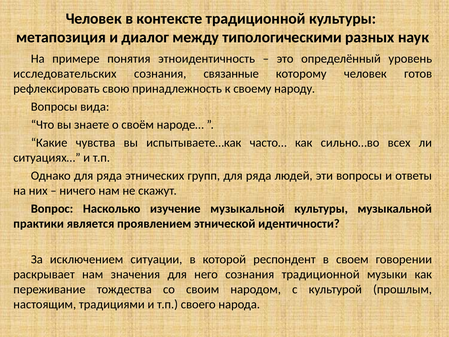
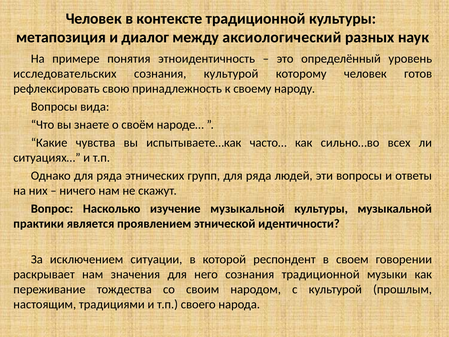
типологическими: типологическими -> аксиологический
сознания связанные: связанные -> культурой
